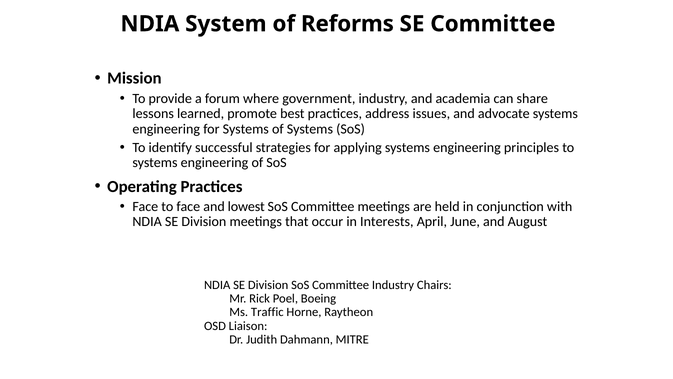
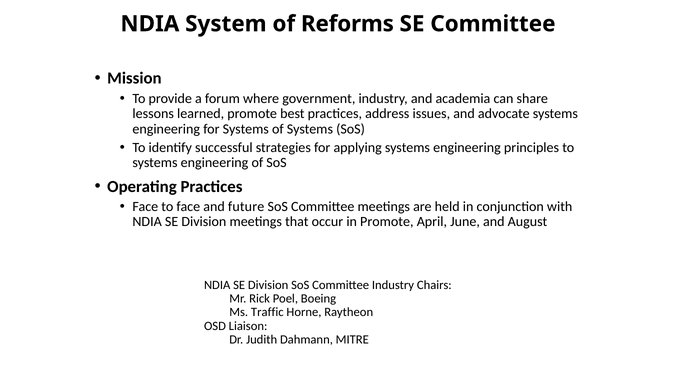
lowest: lowest -> future
in Interests: Interests -> Promote
